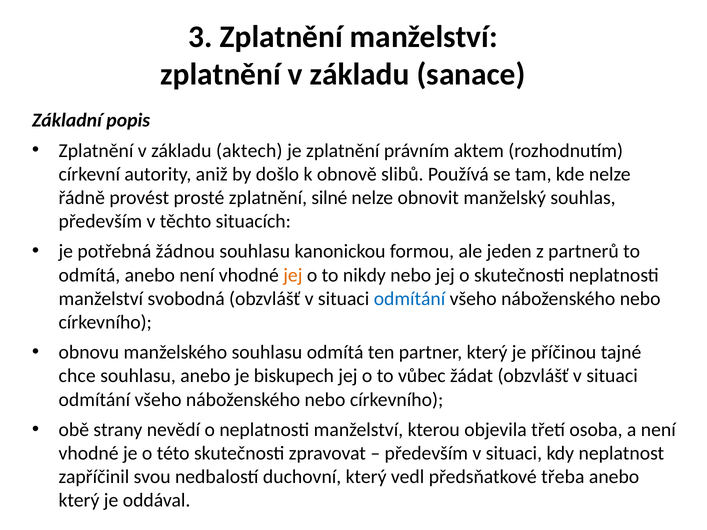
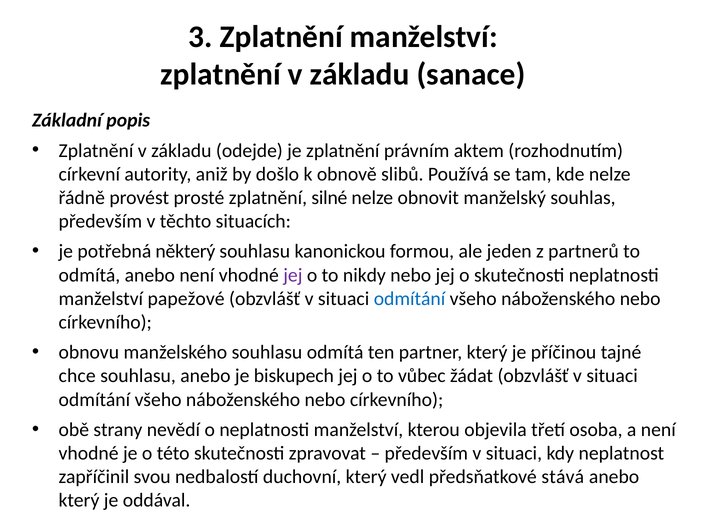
aktech: aktech -> odejde
žádnou: žádnou -> některý
jej at (293, 275) colour: orange -> purple
svobodná: svobodná -> papežové
třeba: třeba -> stává
